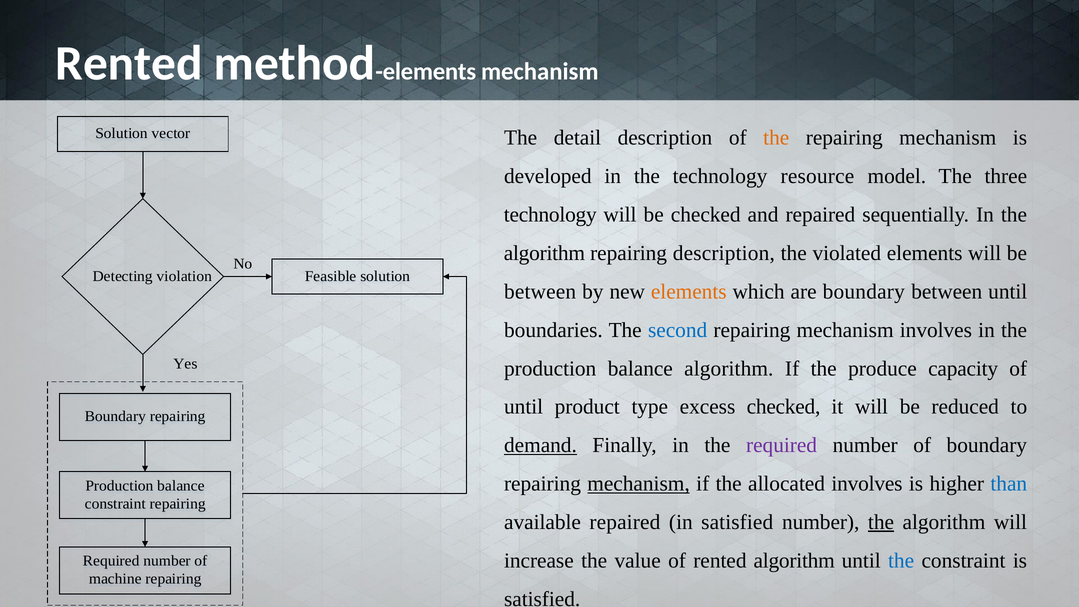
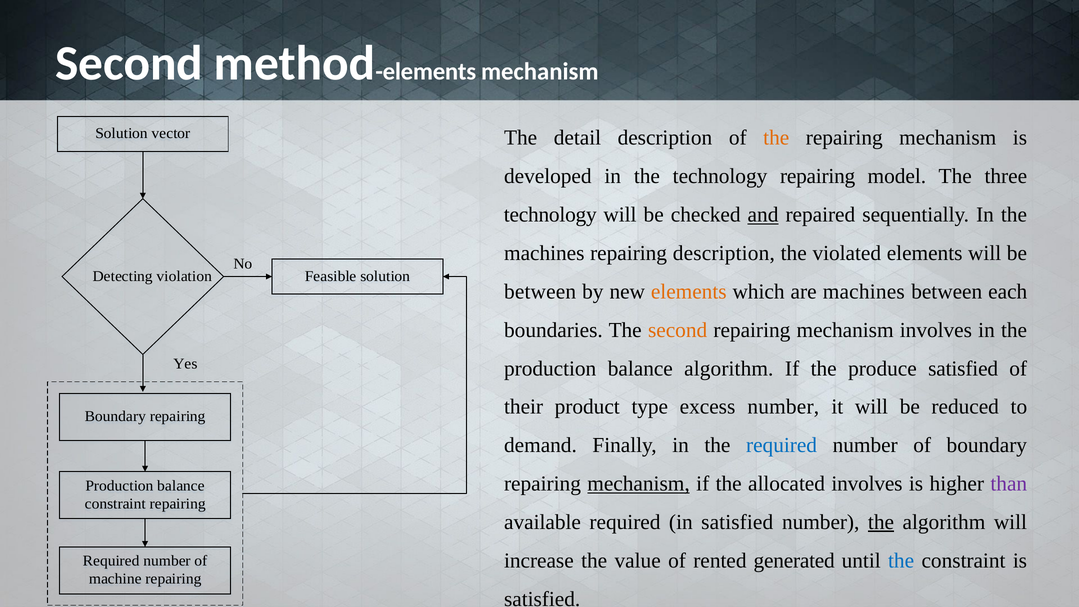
Rented at (129, 64): Rented -> Second
technology resource: resource -> repairing
and underline: none -> present
algorithm at (544, 253): algorithm -> machines
are boundary: boundary -> machines
between until: until -> each
second at (678, 330) colour: blue -> orange
produce capacity: capacity -> satisfied
until at (524, 407): until -> their
excess checked: checked -> number
demand underline: present -> none
required at (782, 445) colour: purple -> blue
than colour: blue -> purple
available repaired: repaired -> required
rented algorithm: algorithm -> generated
